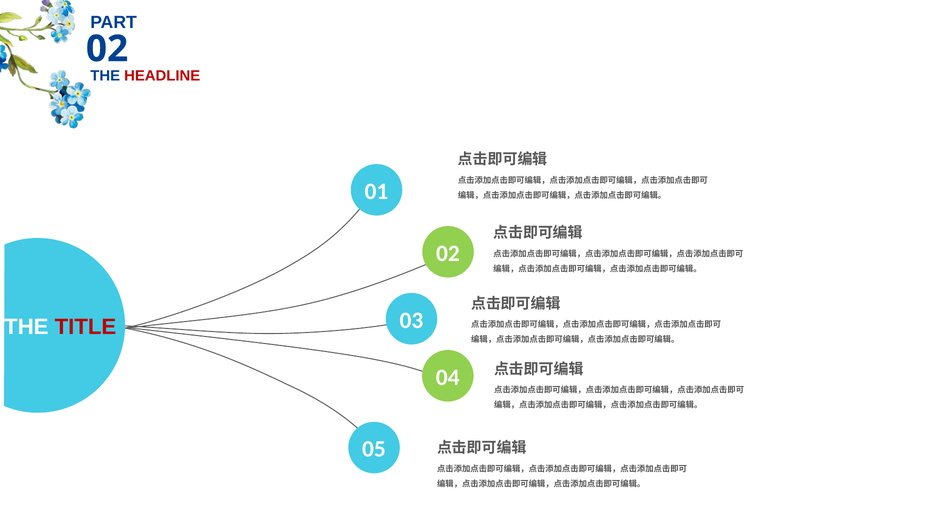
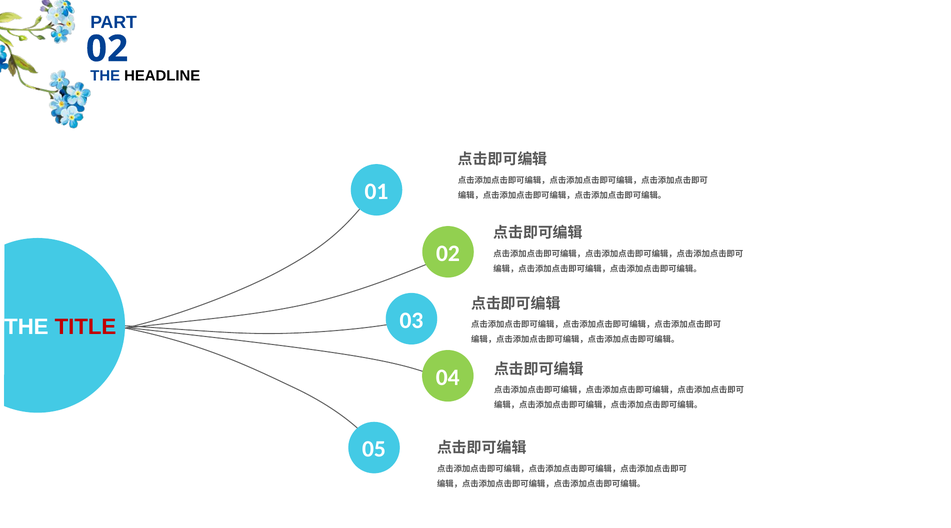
HEADLINE colour: red -> black
